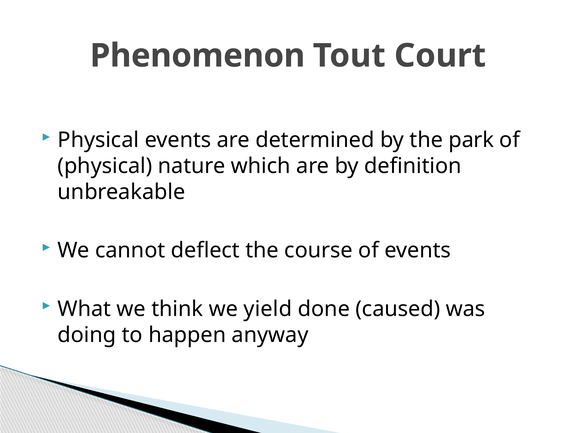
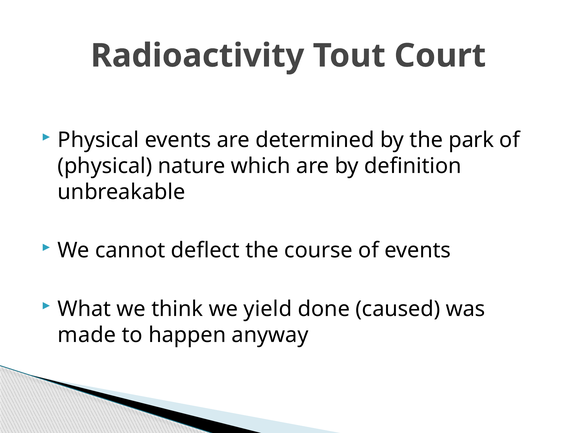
Phenomenon: Phenomenon -> Radioactivity
doing: doing -> made
